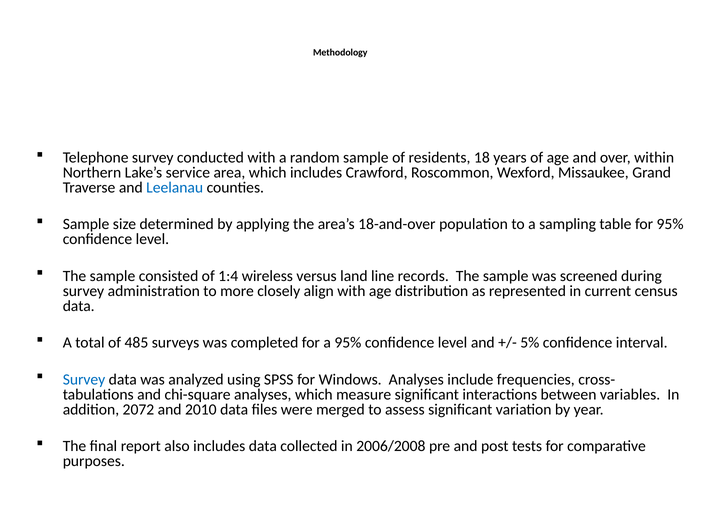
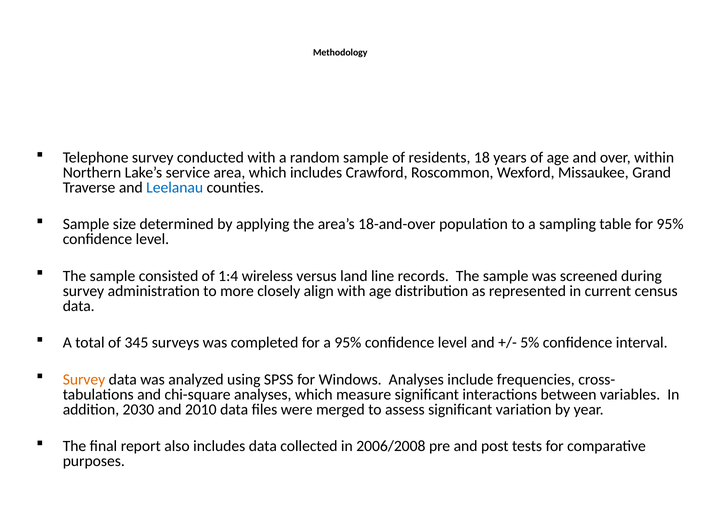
485: 485 -> 345
Survey at (84, 379) colour: blue -> orange
2072: 2072 -> 2030
